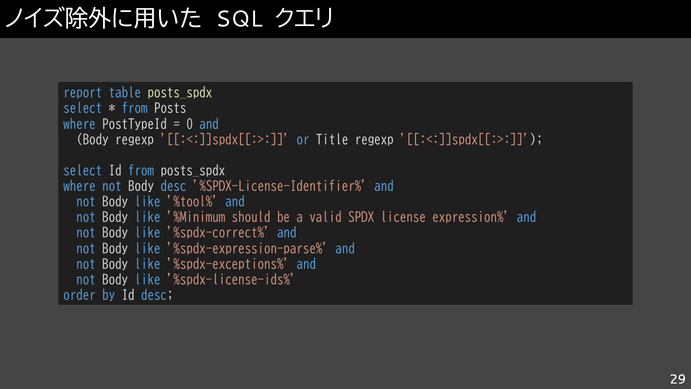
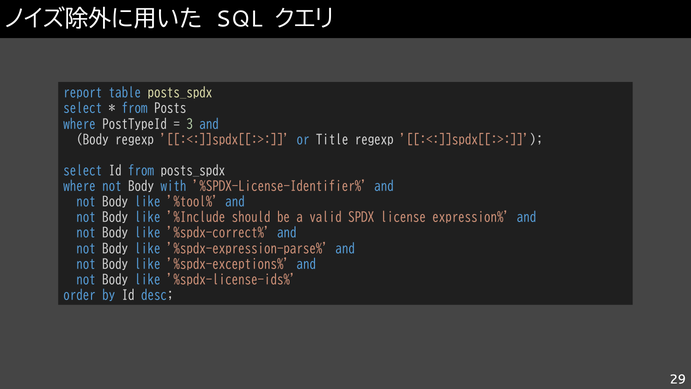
0: 0 -> 3
Body desc: desc -> with
%Minimum: %Minimum -> %Include
